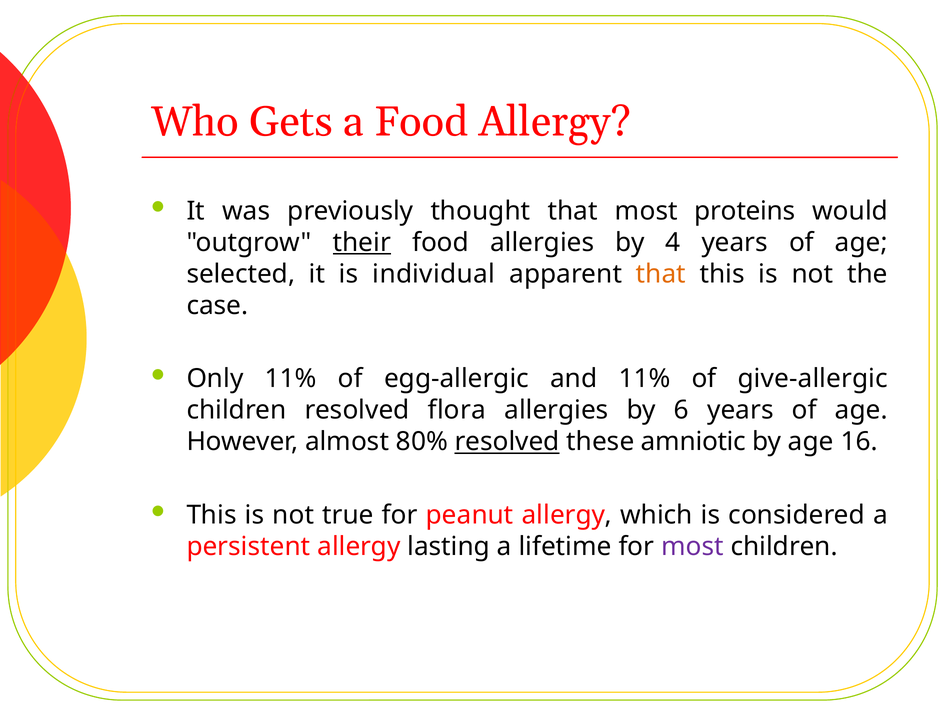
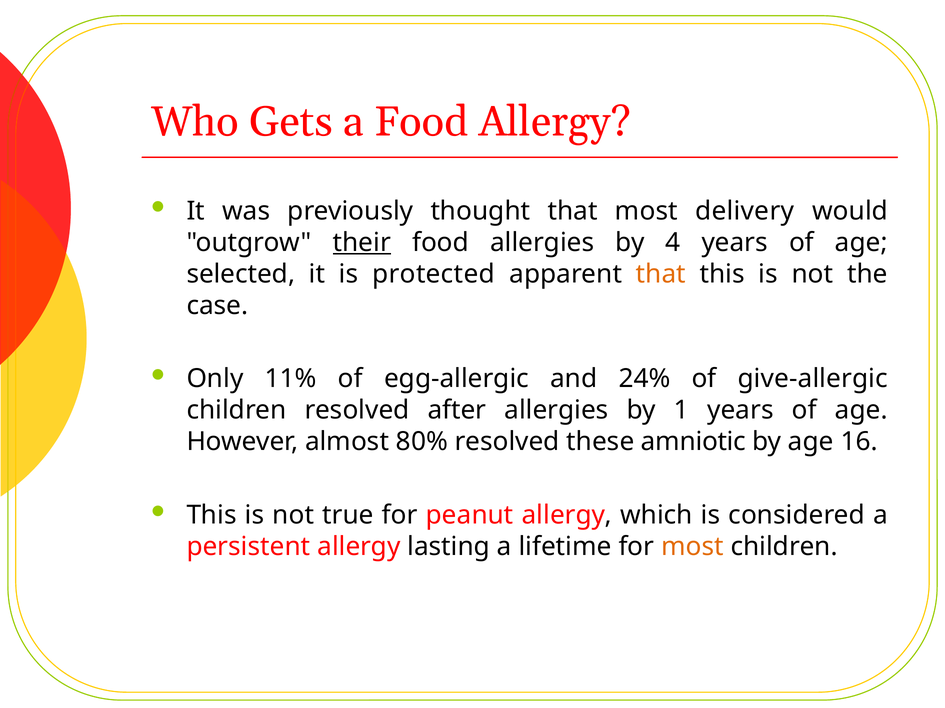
proteins: proteins -> delivery
individual: individual -> protected
and 11%: 11% -> 24%
flora: flora -> after
6: 6 -> 1
resolved at (507, 442) underline: present -> none
most at (692, 547) colour: purple -> orange
